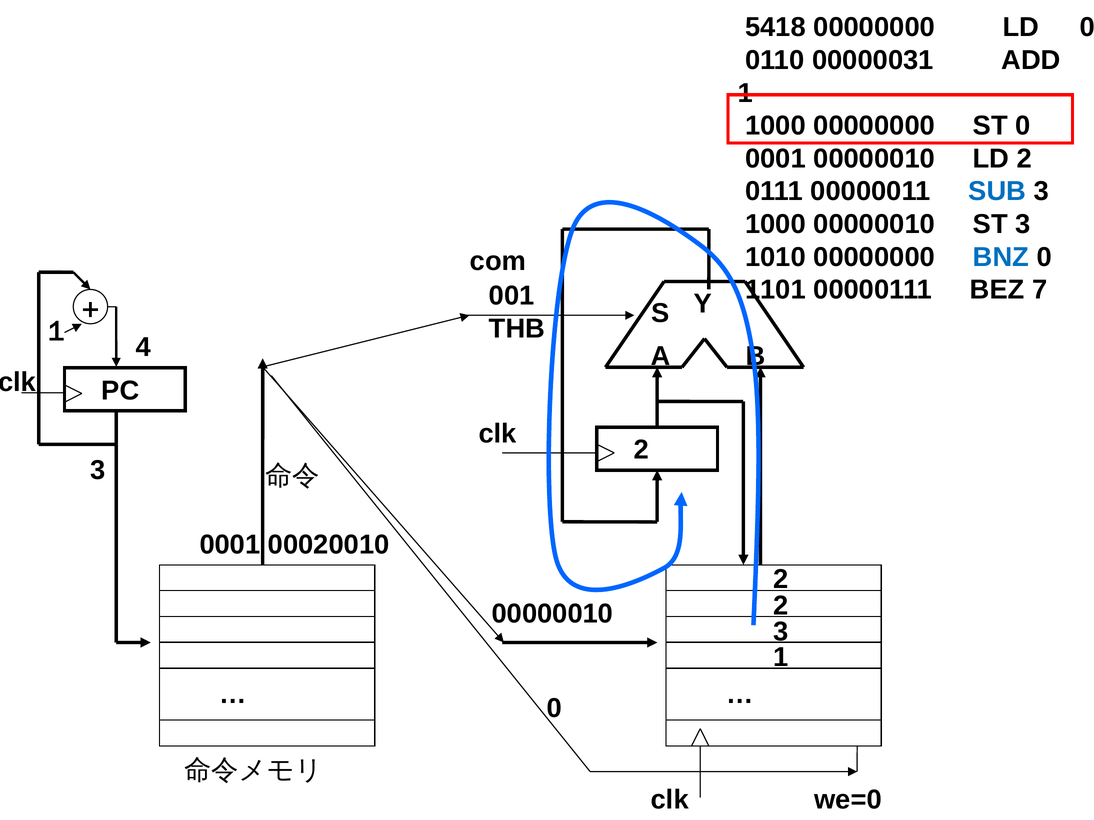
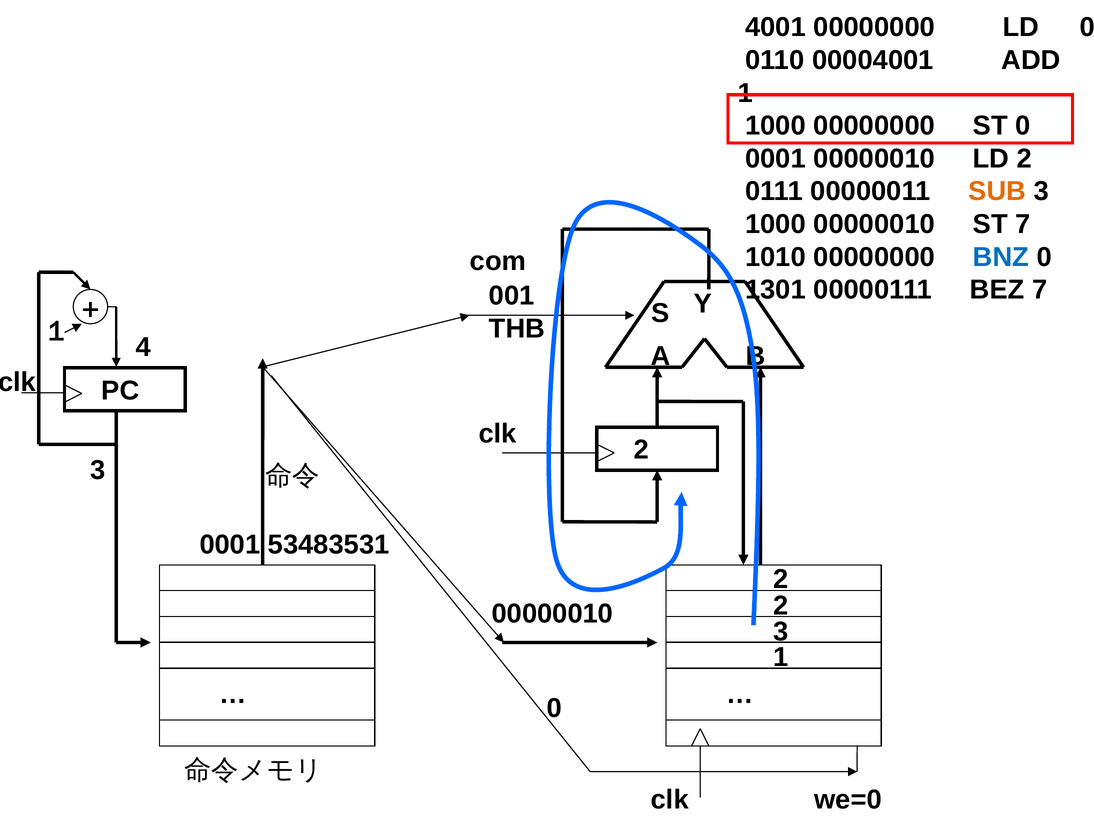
5418: 5418 -> 4001
00000031: 00000031 -> 00004001
SUB colour: blue -> orange
ST 3: 3 -> 7
1101: 1101 -> 1301
00020010: 00020010 -> 53483531
